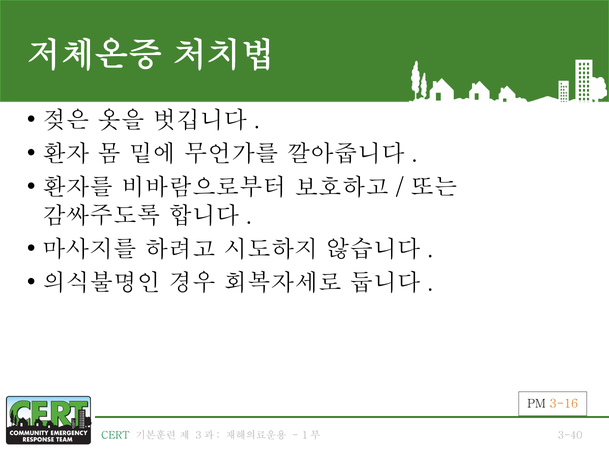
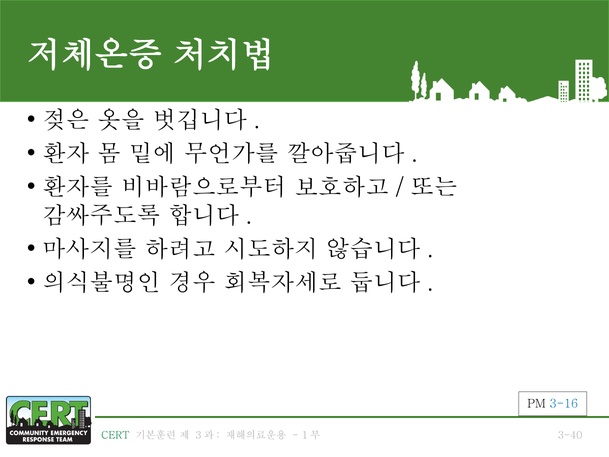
3-16 colour: orange -> blue
